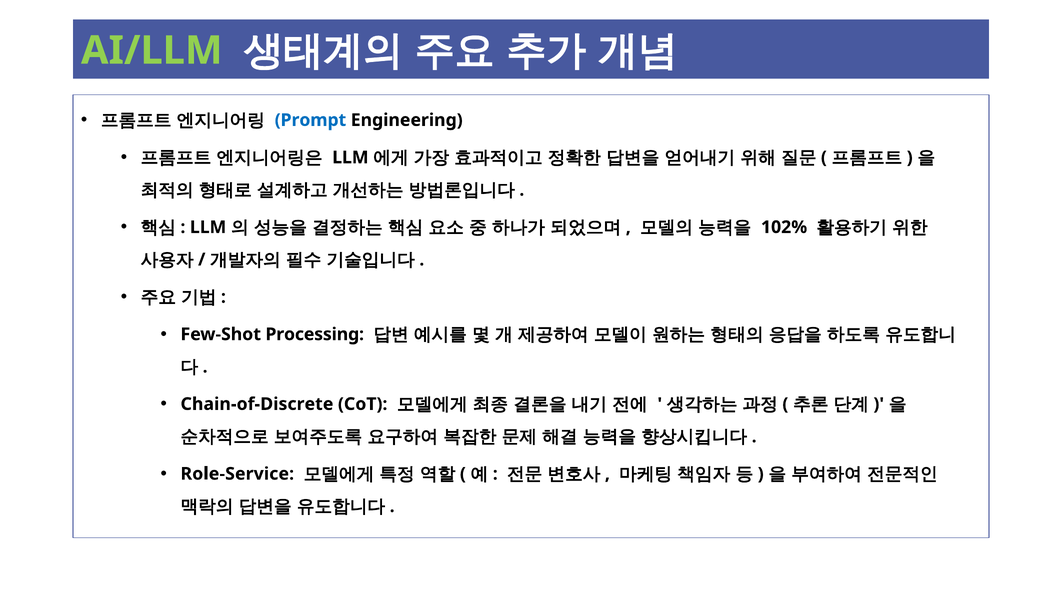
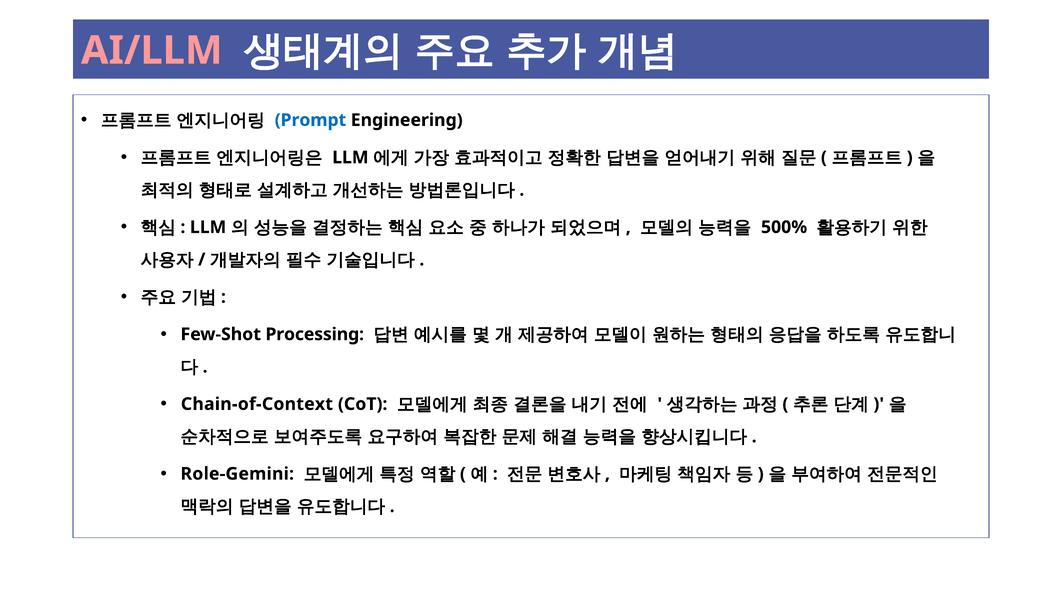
AI/LLM colour: light green -> pink
102%: 102% -> 500%
Chain-of-Discrete: Chain-of-Discrete -> Chain-of-Context
Role-Service: Role-Service -> Role-Gemini
